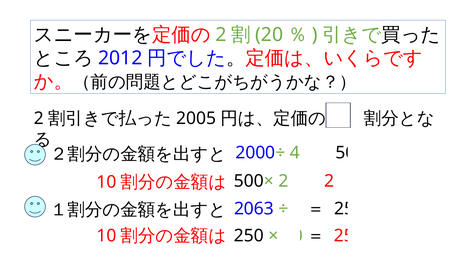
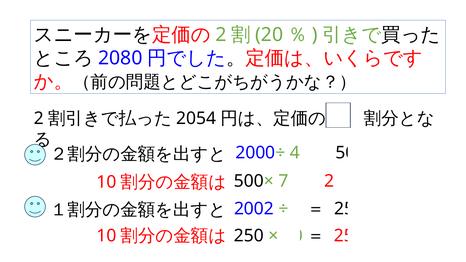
2012: 2012 -> 2080
2005: 2005 -> 2054
500× 2: 2 -> 7
2063: 2063 -> 2002
